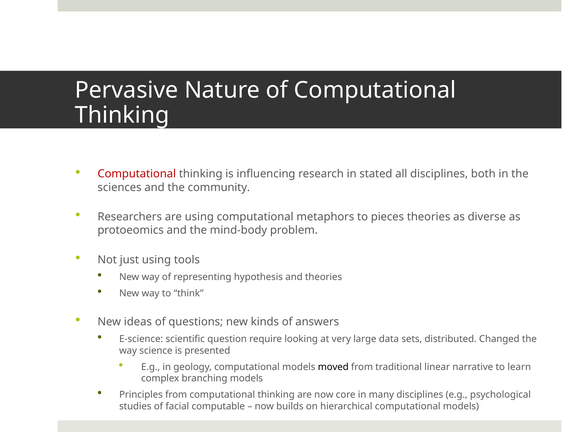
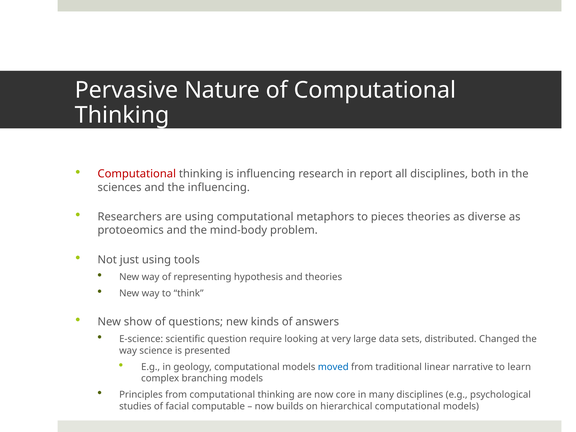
stated: stated -> report
the community: community -> influencing
ideas: ideas -> show
moved colour: black -> blue
